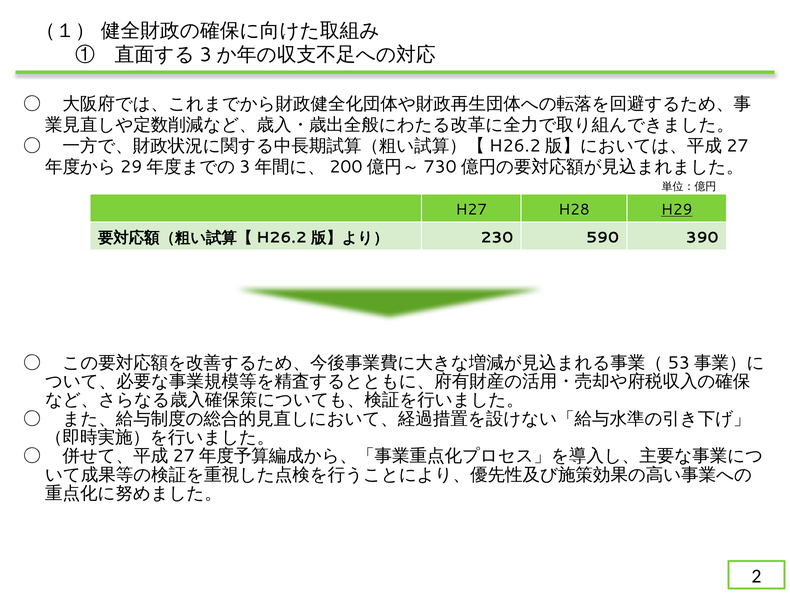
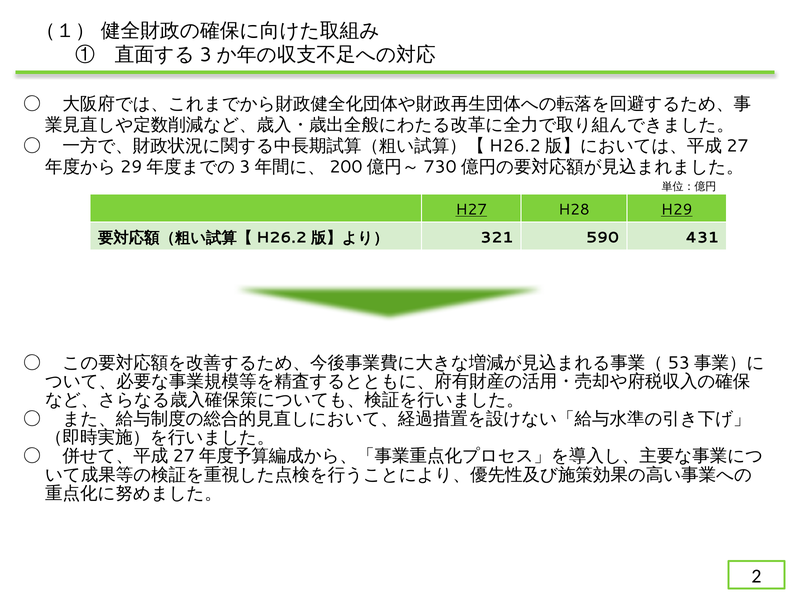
H27 underline: none -> present
230: 230 -> 321
390: 390 -> 431
